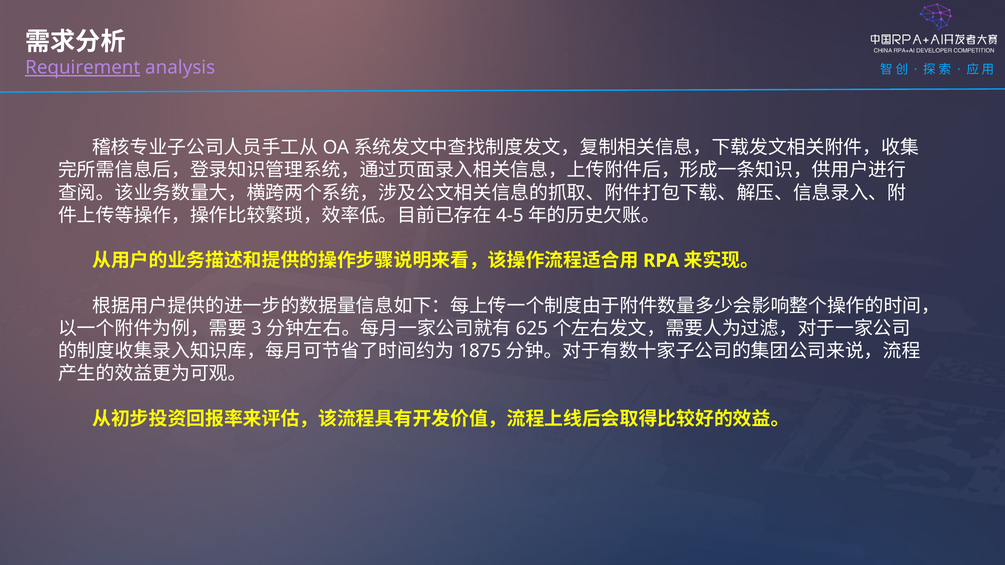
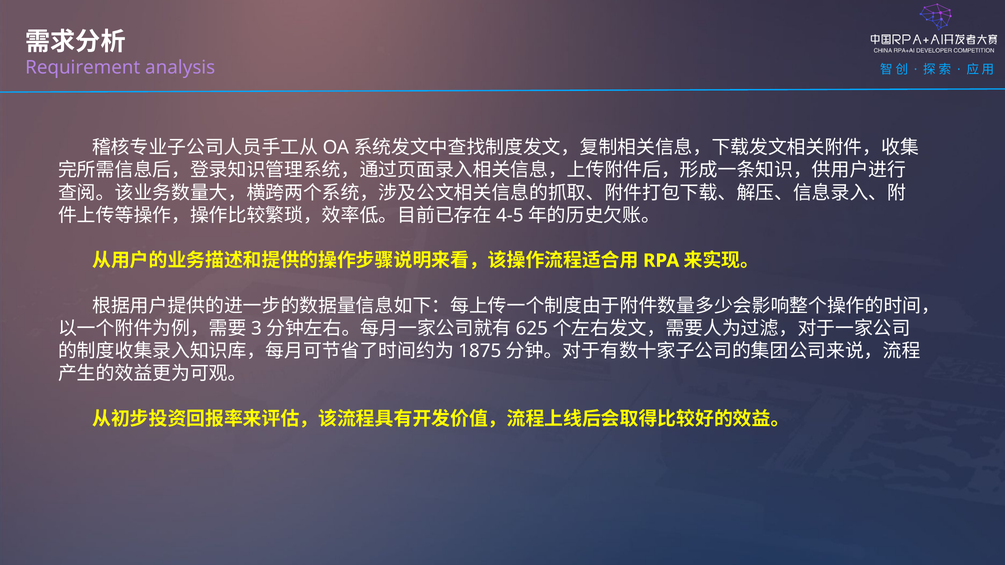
Requirement underline: present -> none
